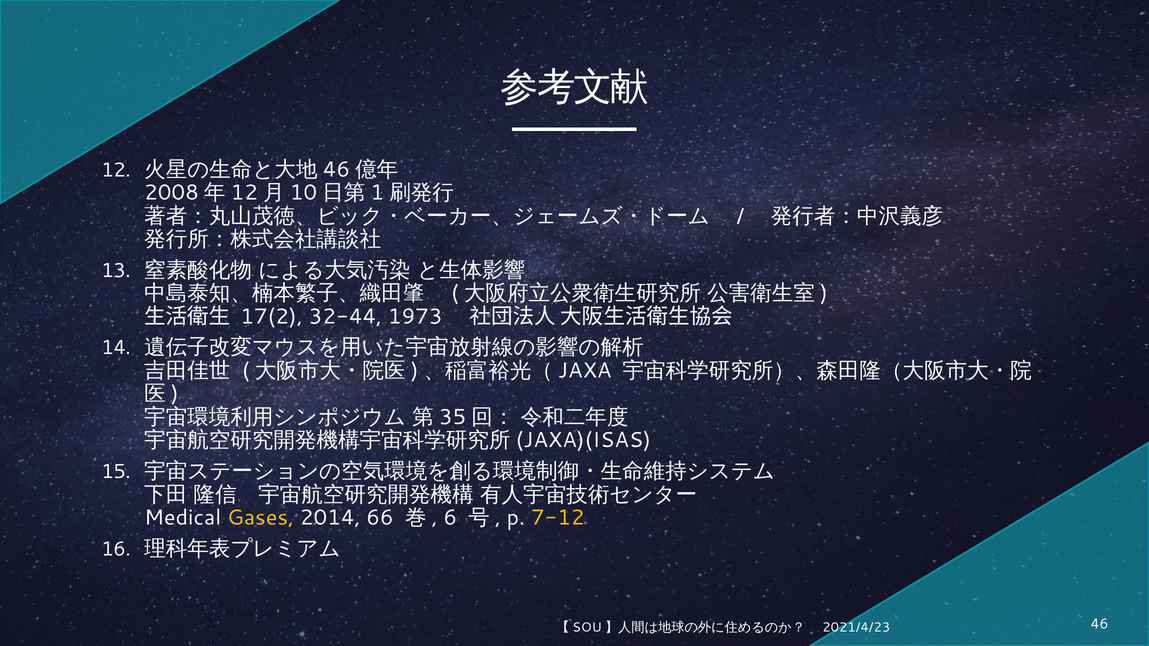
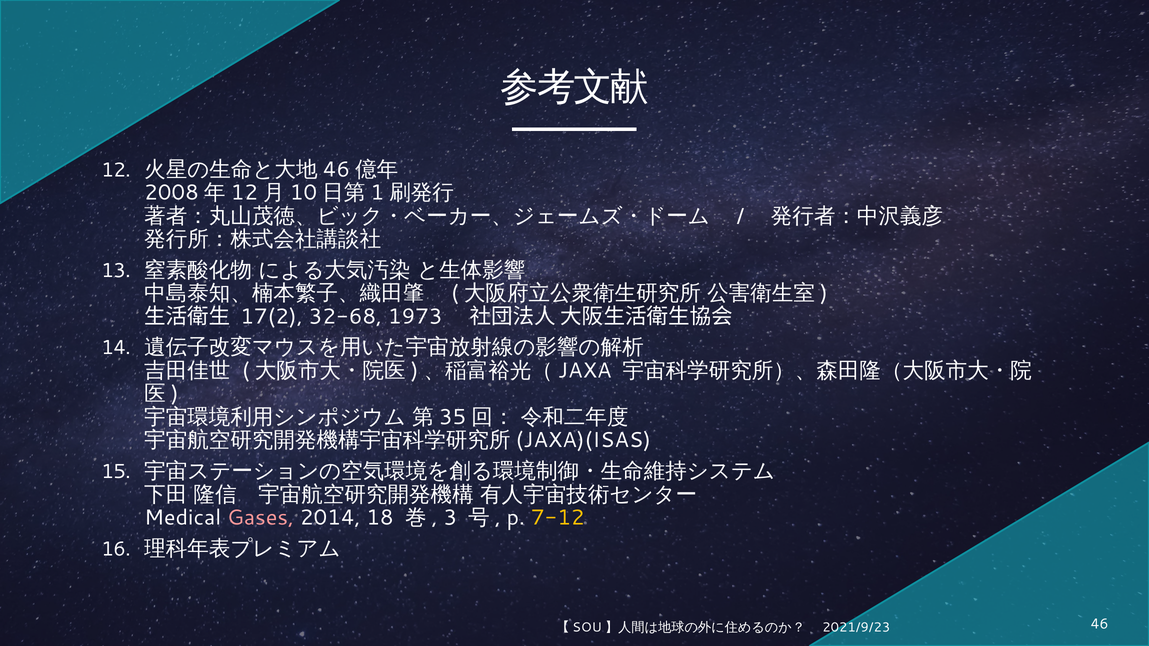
32-44: 32-44 -> 32-68
Gases colour: yellow -> pink
66: 66 -> 18
6: 6 -> 3
2021/4/23: 2021/4/23 -> 2021/9/23
